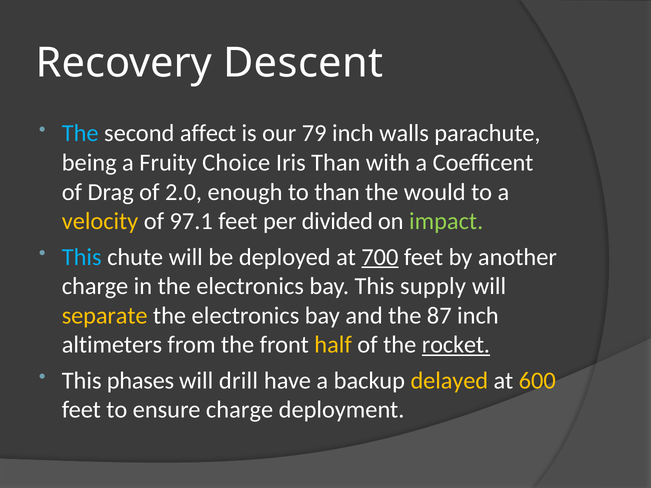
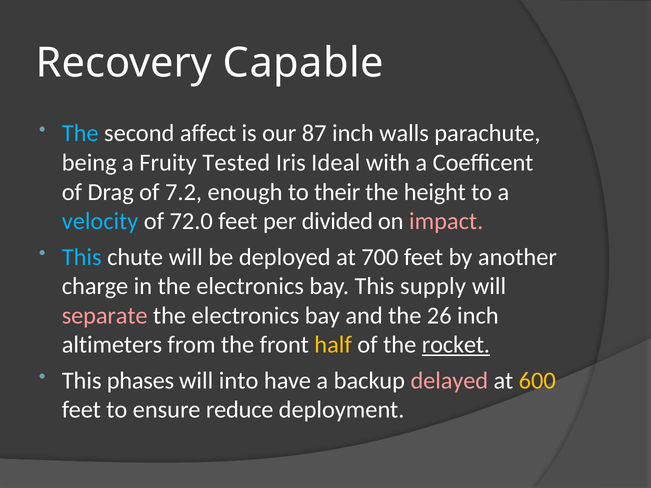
Descent: Descent -> Capable
79: 79 -> 87
Choice: Choice -> Tested
Iris Than: Than -> Ideal
2.0: 2.0 -> 7.2
to than: than -> their
would: would -> height
velocity colour: yellow -> light blue
97.1: 97.1 -> 72.0
impact colour: light green -> pink
700 underline: present -> none
separate colour: yellow -> pink
87: 87 -> 26
drill: drill -> into
delayed colour: yellow -> pink
ensure charge: charge -> reduce
